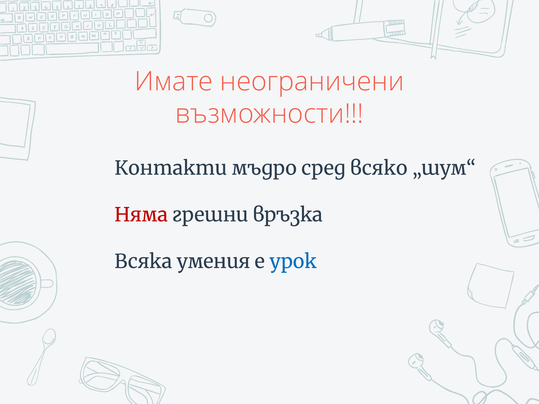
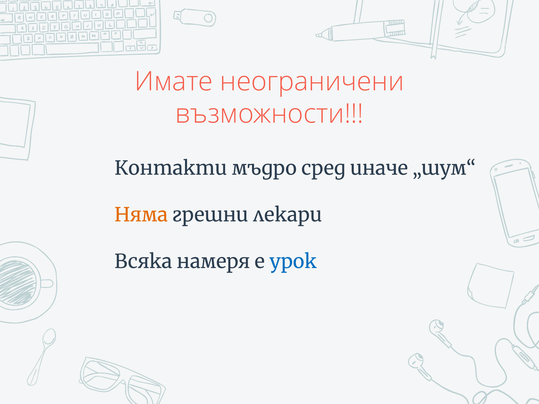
всяко: всяко -> иначе
Няма colour: red -> orange
връзка: връзка -> лекари
умения: умения -> намеря
